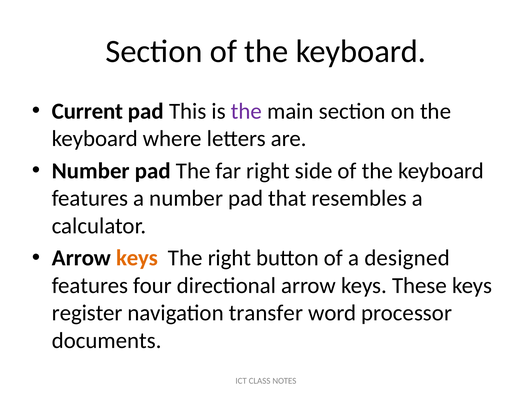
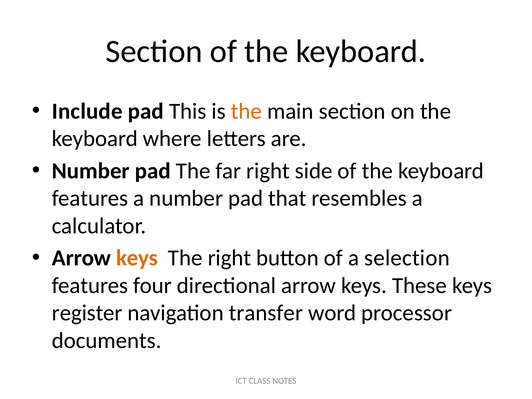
Current: Current -> Include
the at (246, 111) colour: purple -> orange
designed: designed -> selection
